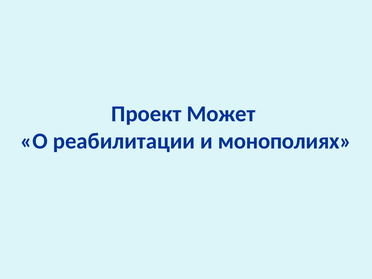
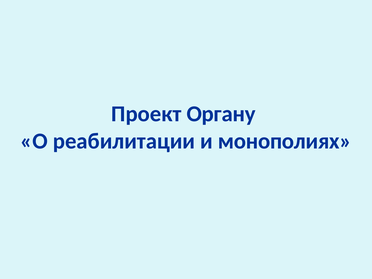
Может: Может -> Органу
